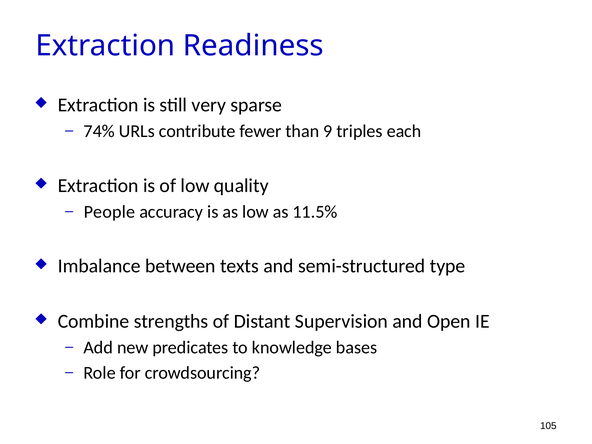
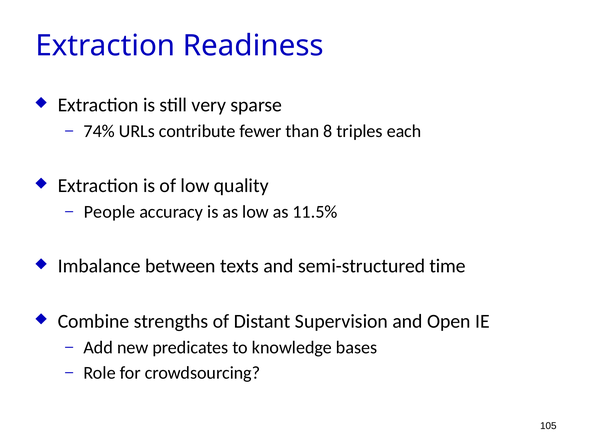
9: 9 -> 8
type: type -> time
